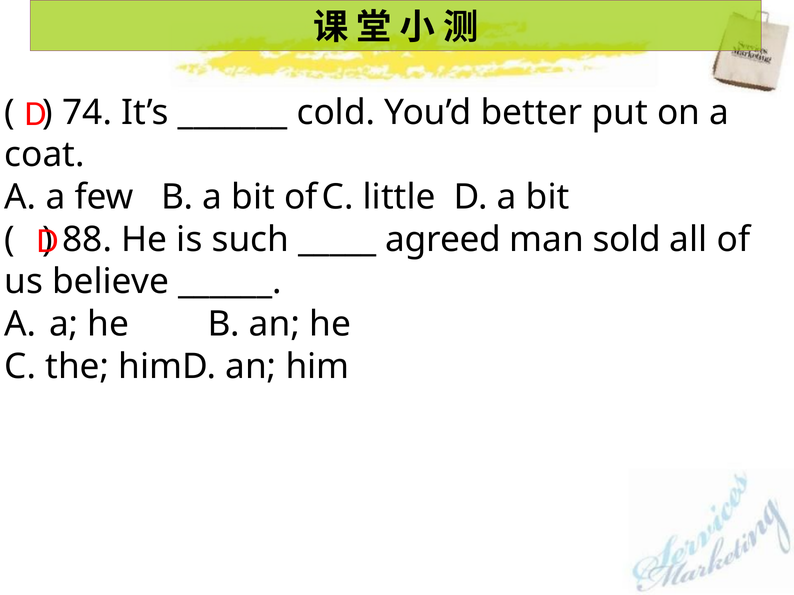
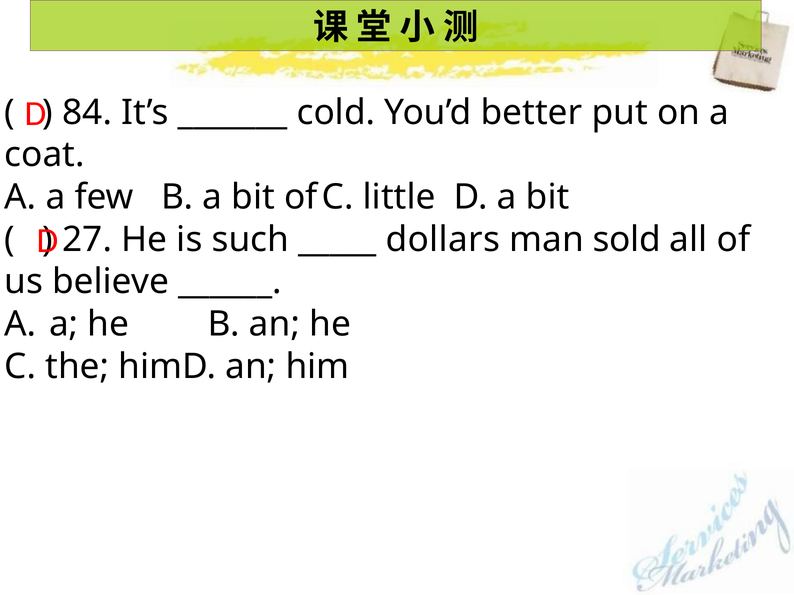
74: 74 -> 84
88: 88 -> 27
agreed: agreed -> dollars
